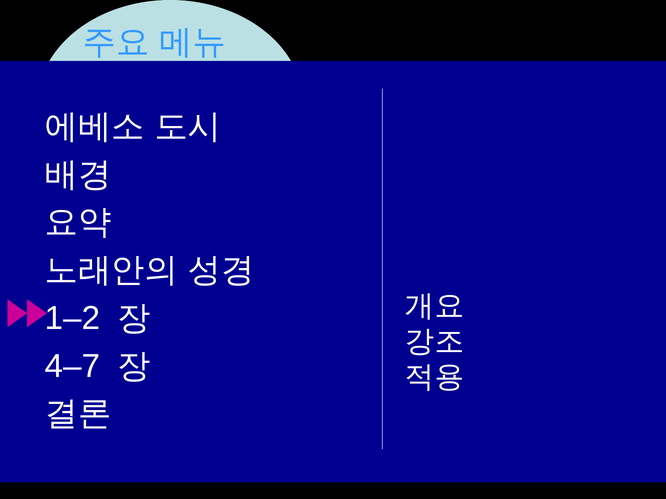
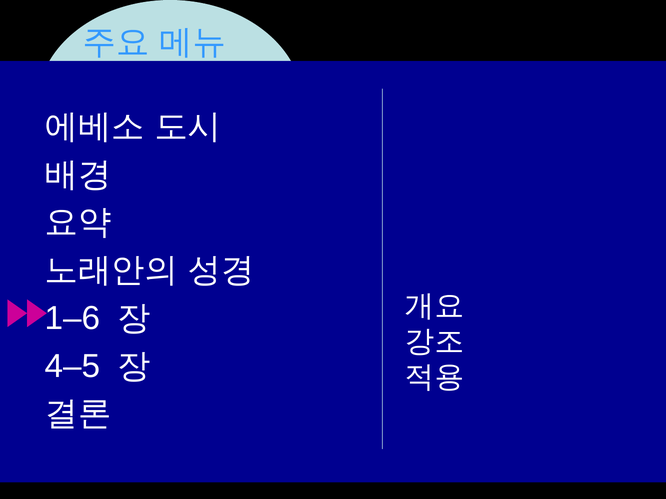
1–2: 1–2 -> 1–6
4–7: 4–7 -> 4–5
